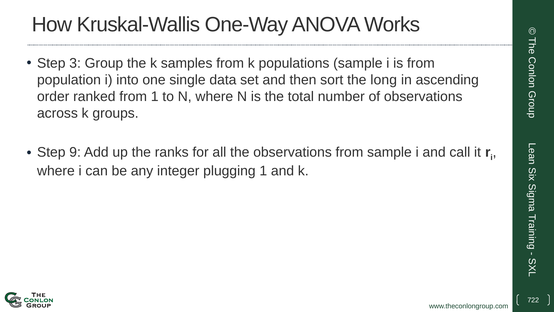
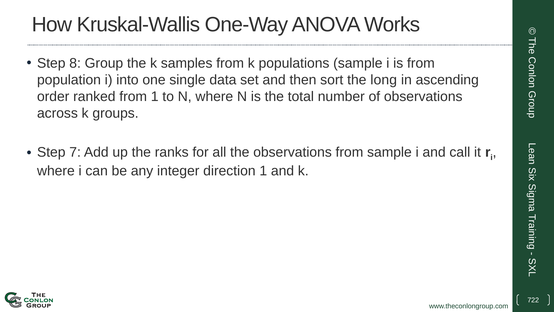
3: 3 -> 8
9: 9 -> 7
plugging: plugging -> direction
